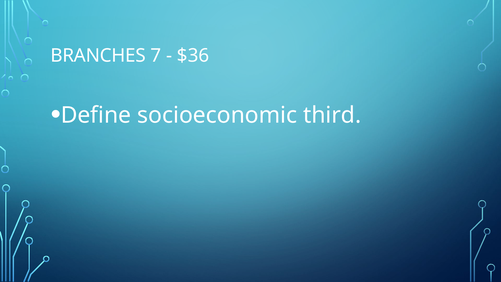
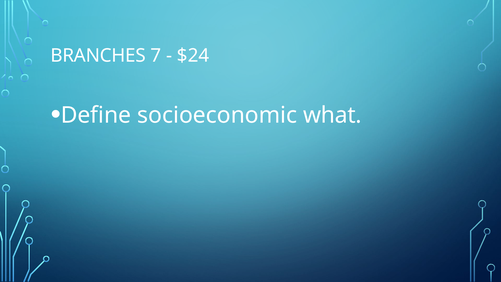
$36: $36 -> $24
third: third -> what
